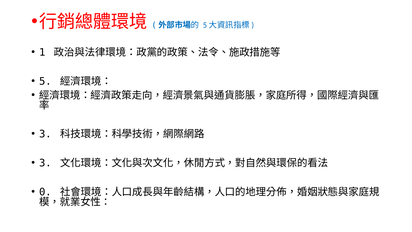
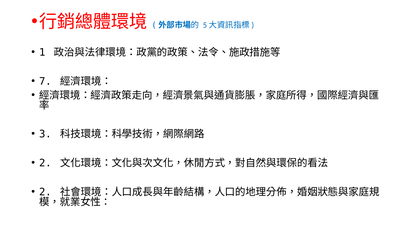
5: 5 -> 7
3 at (45, 163): 3 -> 2
0 at (45, 192): 0 -> 2
